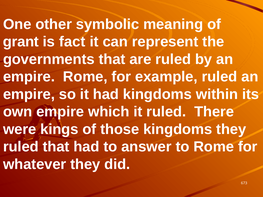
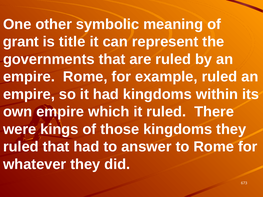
fact: fact -> title
